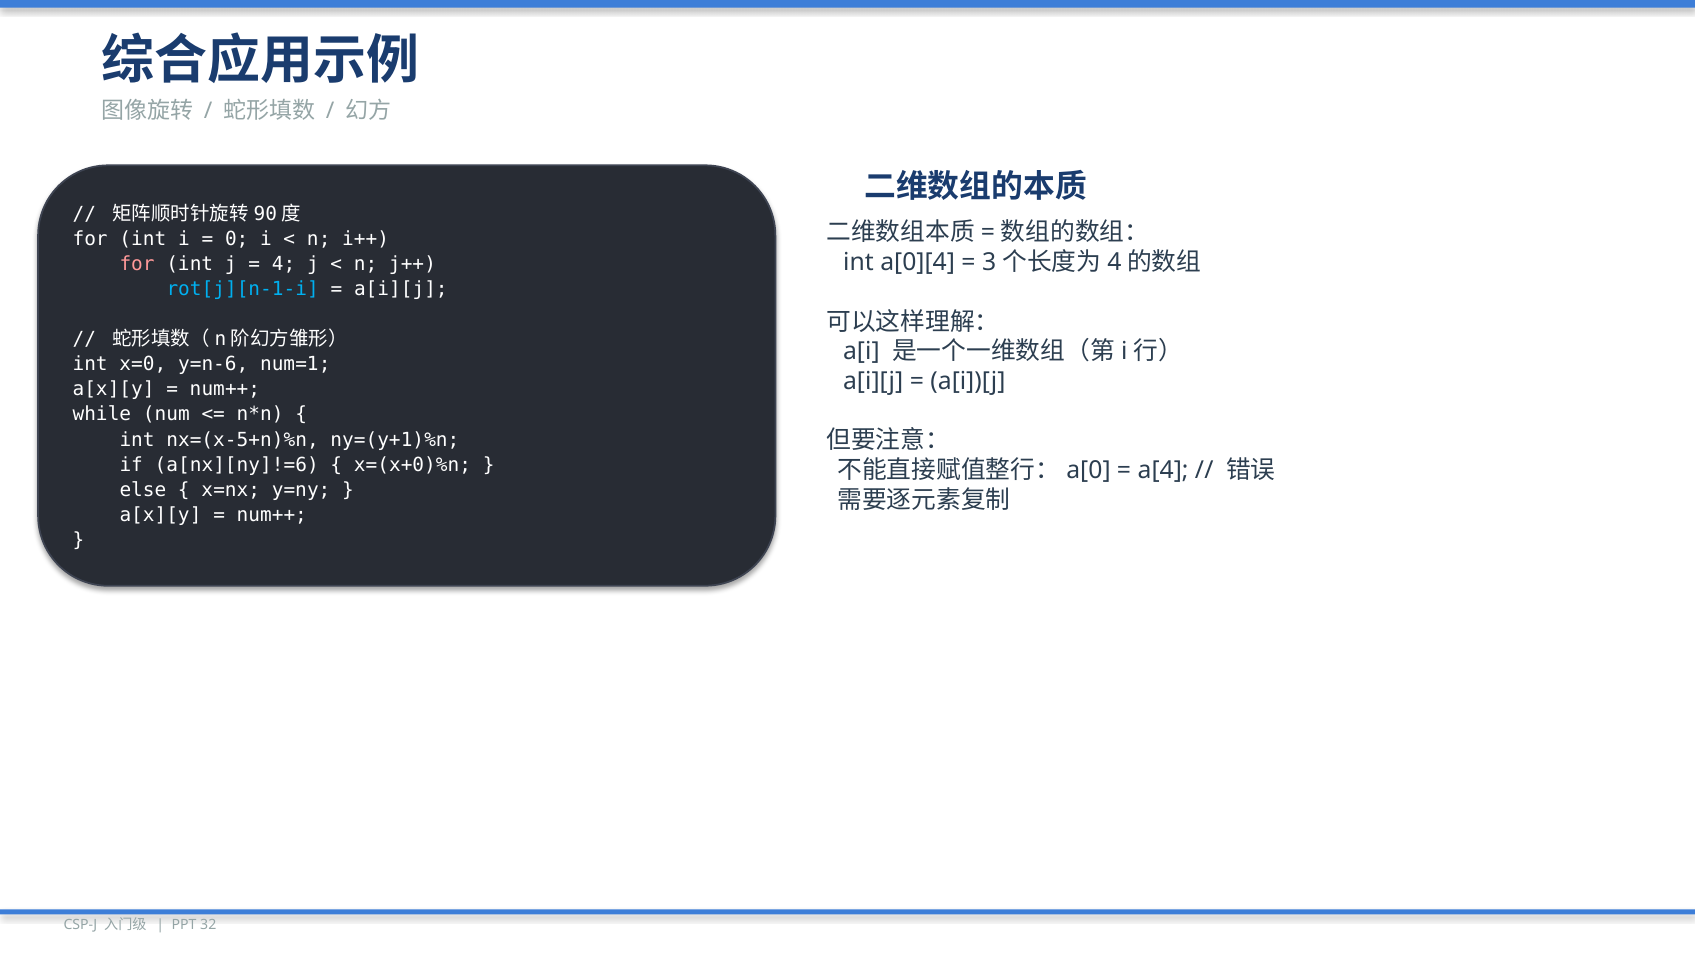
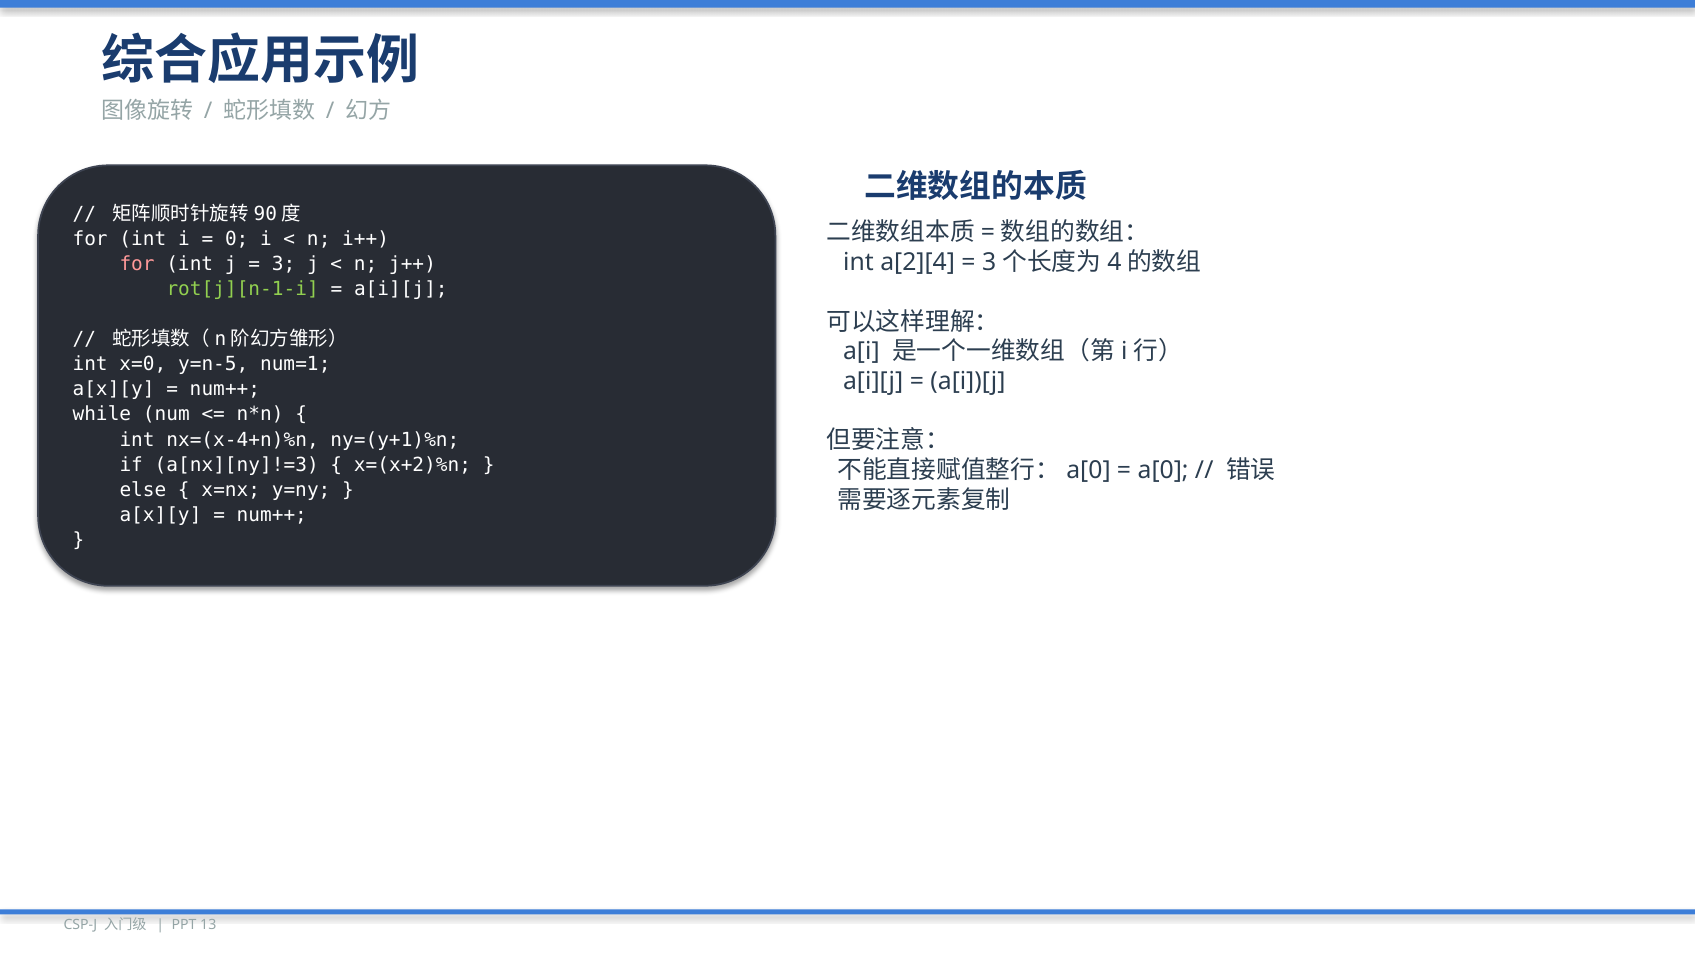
4: 4 -> 3
a[0][4: a[0][4 -> a[2][4
rot[j][n-1-i colour: light blue -> light green
y=n-6: y=n-6 -> y=n-5
nx=(x-5+n)%n: nx=(x-5+n)%n -> nx=(x-4+n)%n
a[nx][ny]!=6: a[nx][ny]!=6 -> a[nx][ny]!=3
x=(x+0)%n: x=(x+0)%n -> x=(x+2)%n
a[4: a[4 -> a[0
32: 32 -> 13
